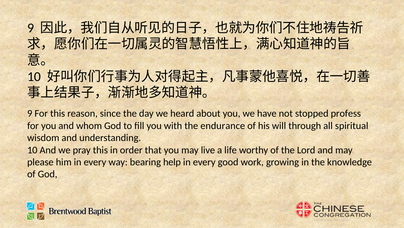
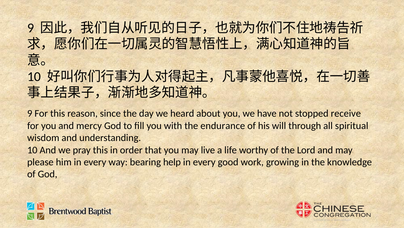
profess: profess -> receive
whom: whom -> mercy
